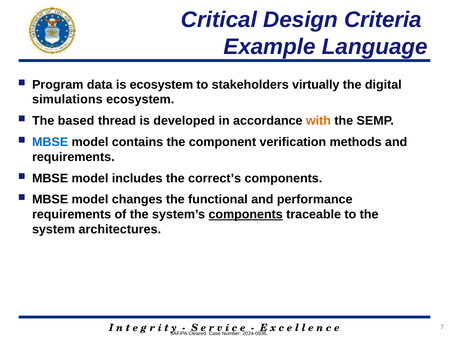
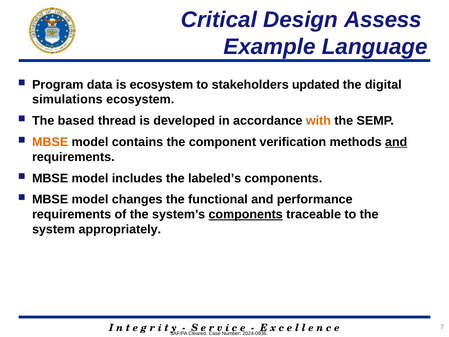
Criteria: Criteria -> Assess
virtually: virtually -> updated
MBSE at (50, 142) colour: blue -> orange
and at (396, 142) underline: none -> present
correct’s: correct’s -> labeled’s
architectures: architectures -> appropriately
